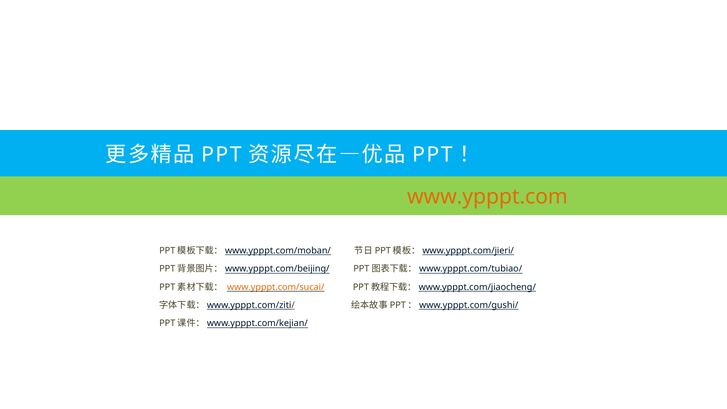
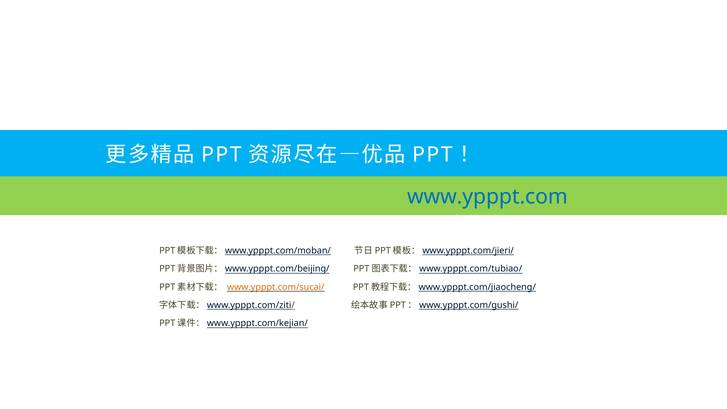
www.ypppt.com colour: orange -> blue
